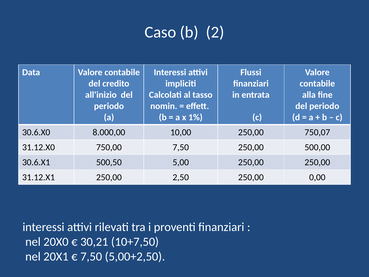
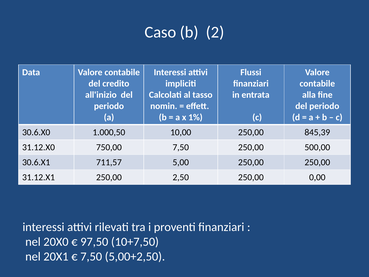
8.000,00: 8.000,00 -> 1.000,50
750,07: 750,07 -> 845,39
500,50: 500,50 -> 711,57
30,21: 30,21 -> 97,50
